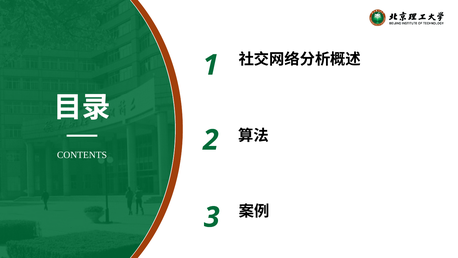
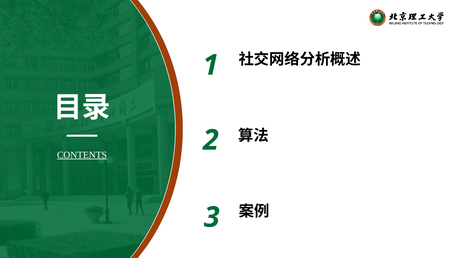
CONTENTS underline: none -> present
